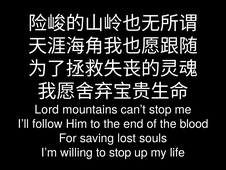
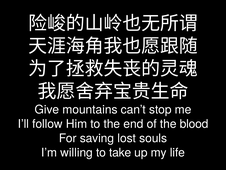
Lord: Lord -> Give
to stop: stop -> take
